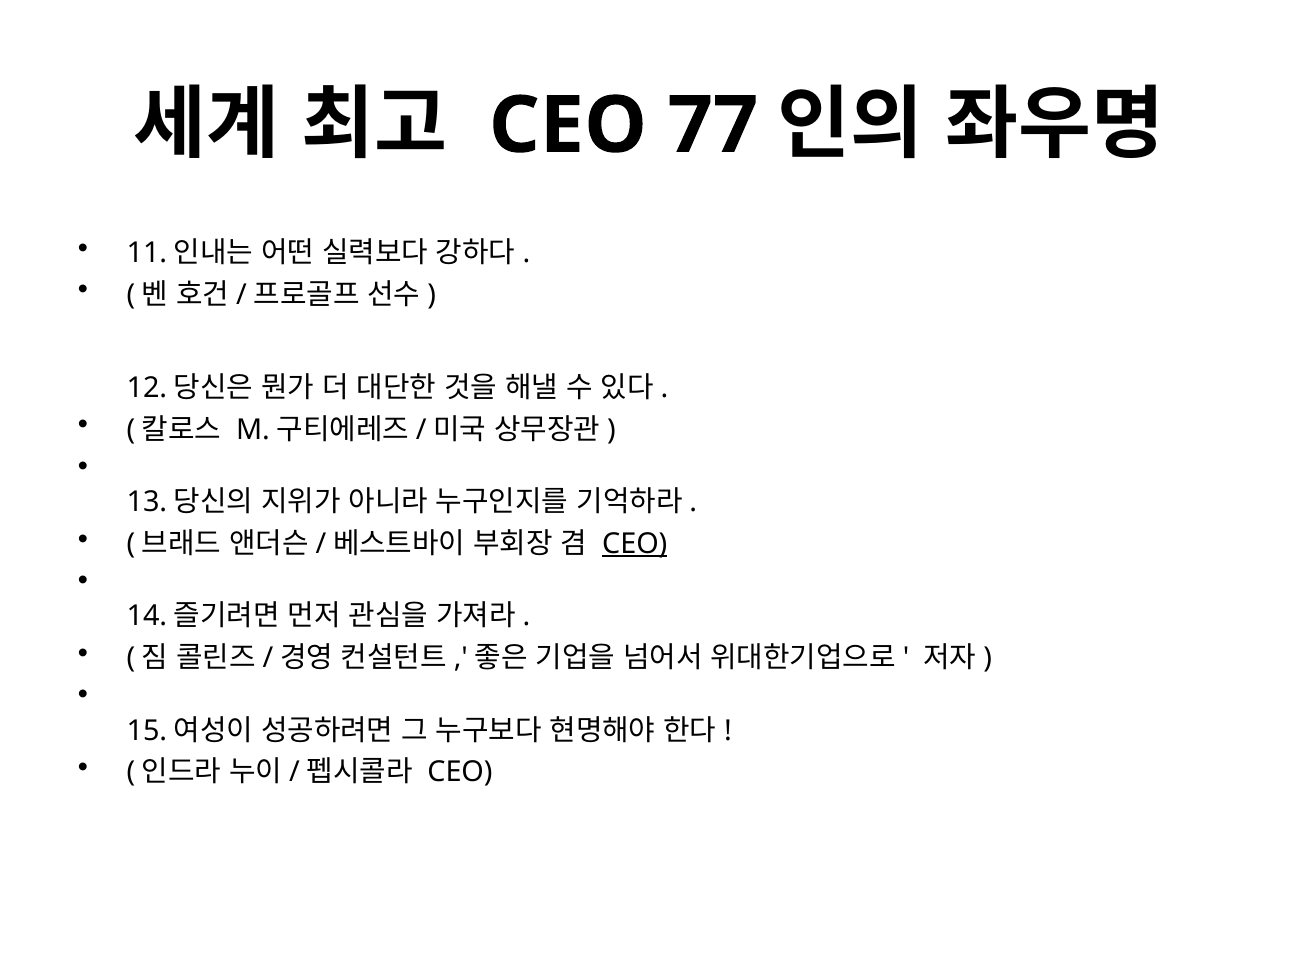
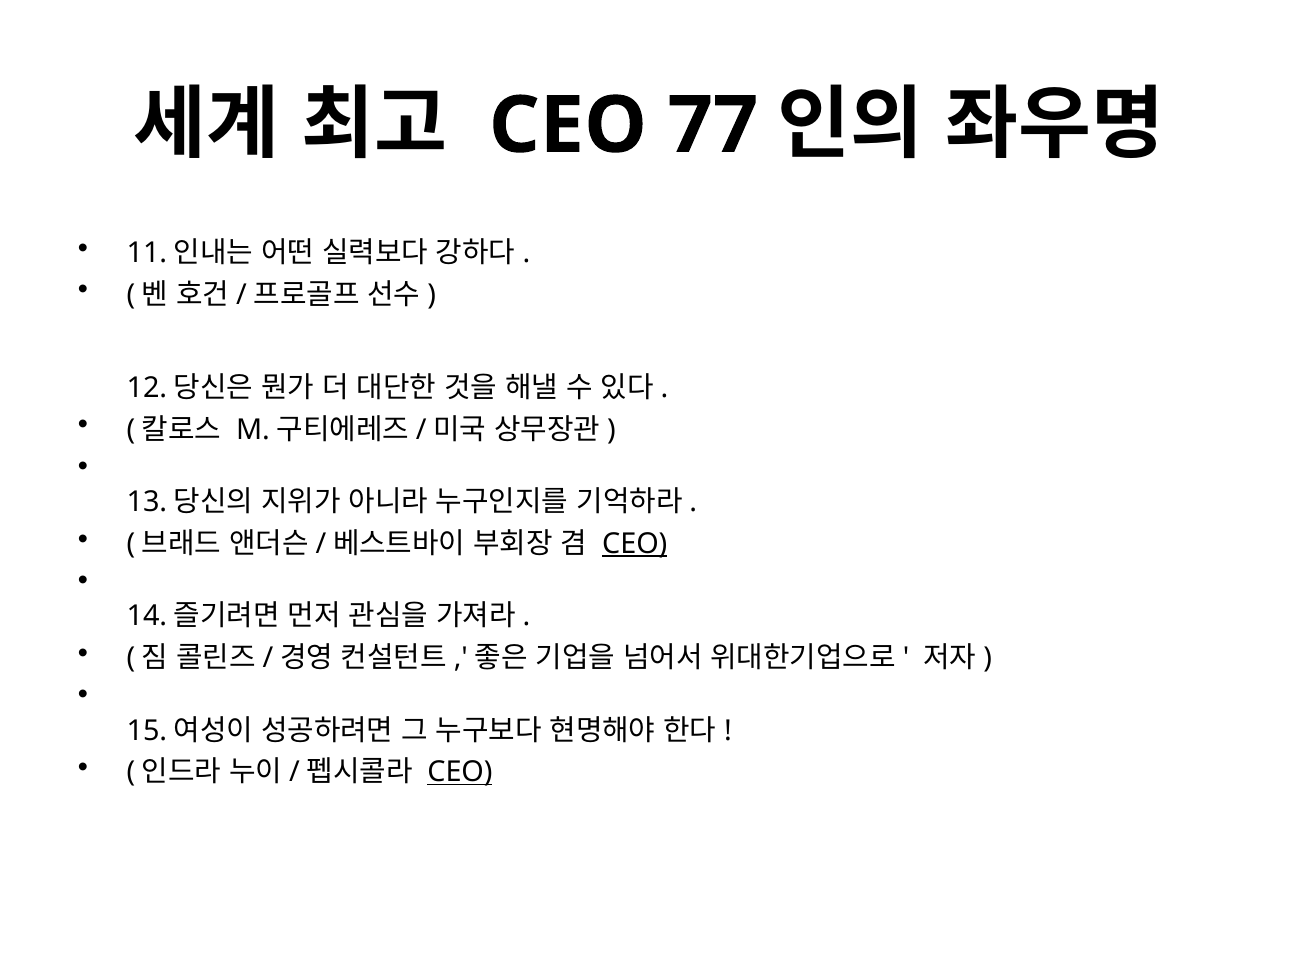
CEO at (460, 772) underline: none -> present
